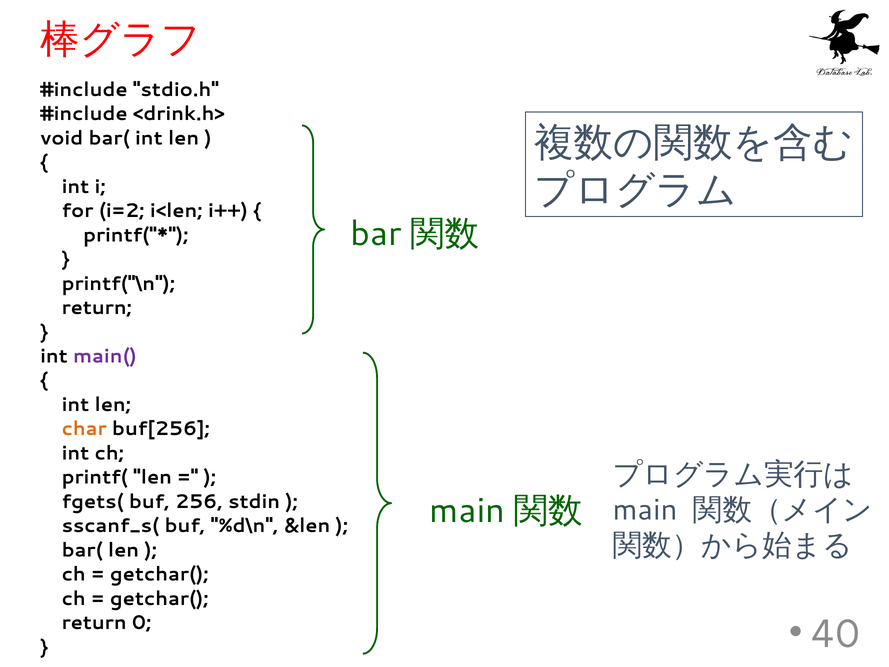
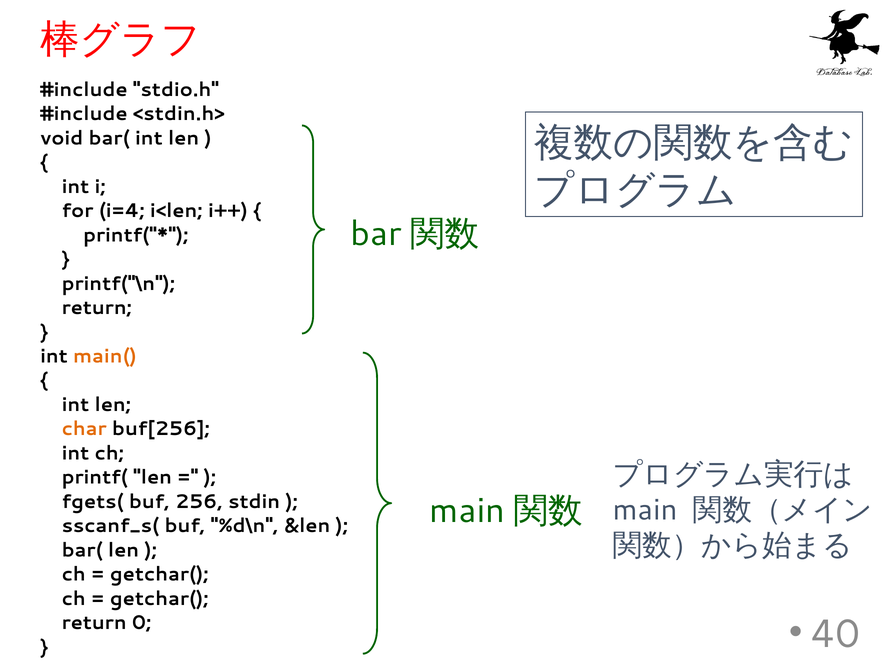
<drink.h>: <drink.h> -> <stdin.h>
i=2: i=2 -> i=4
main( colour: purple -> orange
